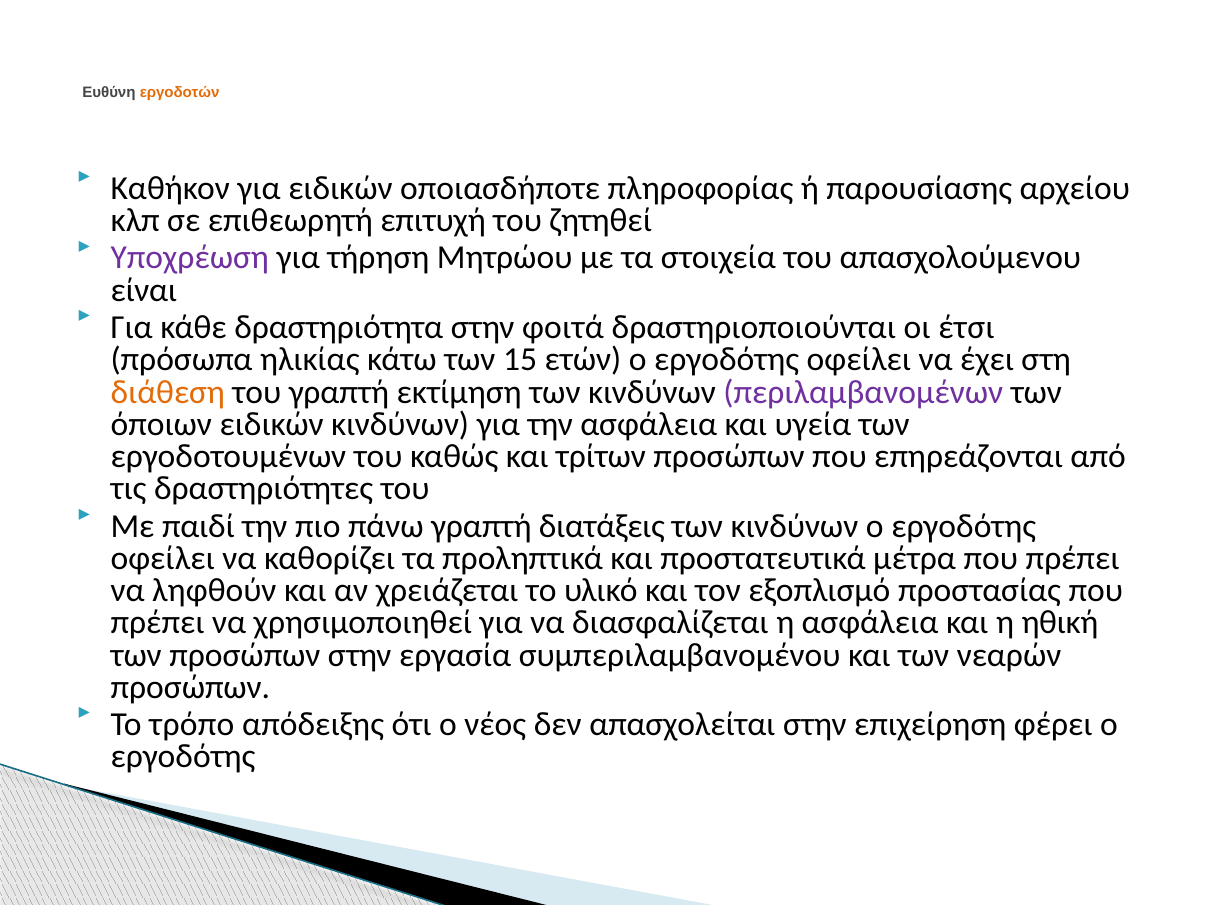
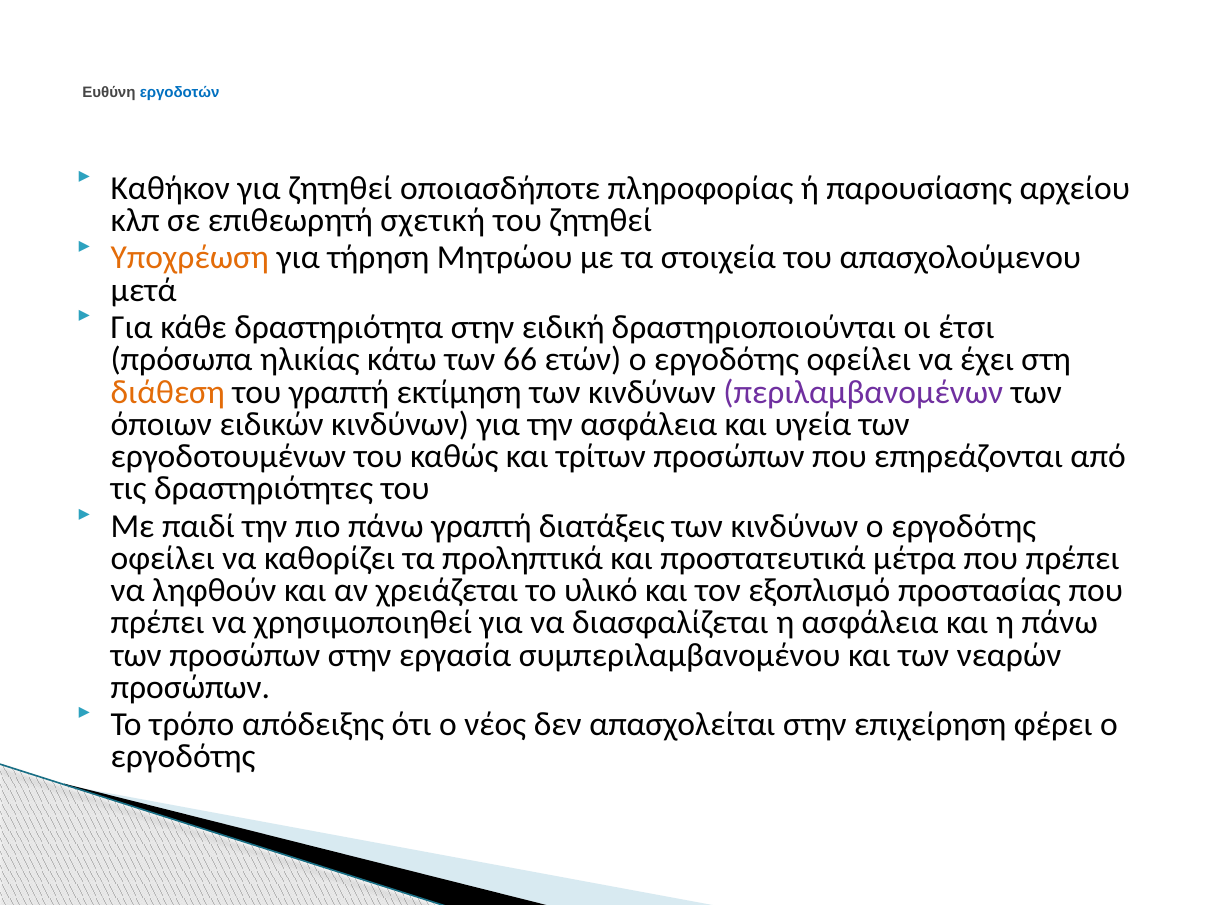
εργοδοτών colour: orange -> blue
για ειδικών: ειδικών -> ζητηθεί
επιτυχή: επιτυχή -> σχετική
Υποχρέωση colour: purple -> orange
είναι: είναι -> μετά
φοιτά: φοιτά -> ειδική
15: 15 -> 66
η ηθική: ηθική -> πάνω
